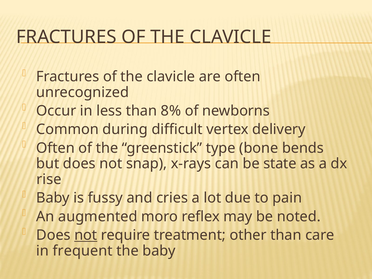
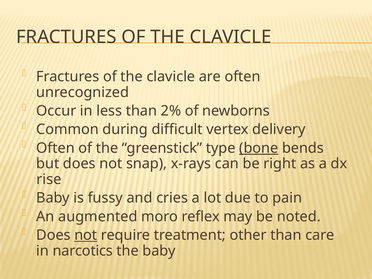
8%: 8% -> 2%
bone underline: none -> present
state: state -> right
frequent: frequent -> narcotics
